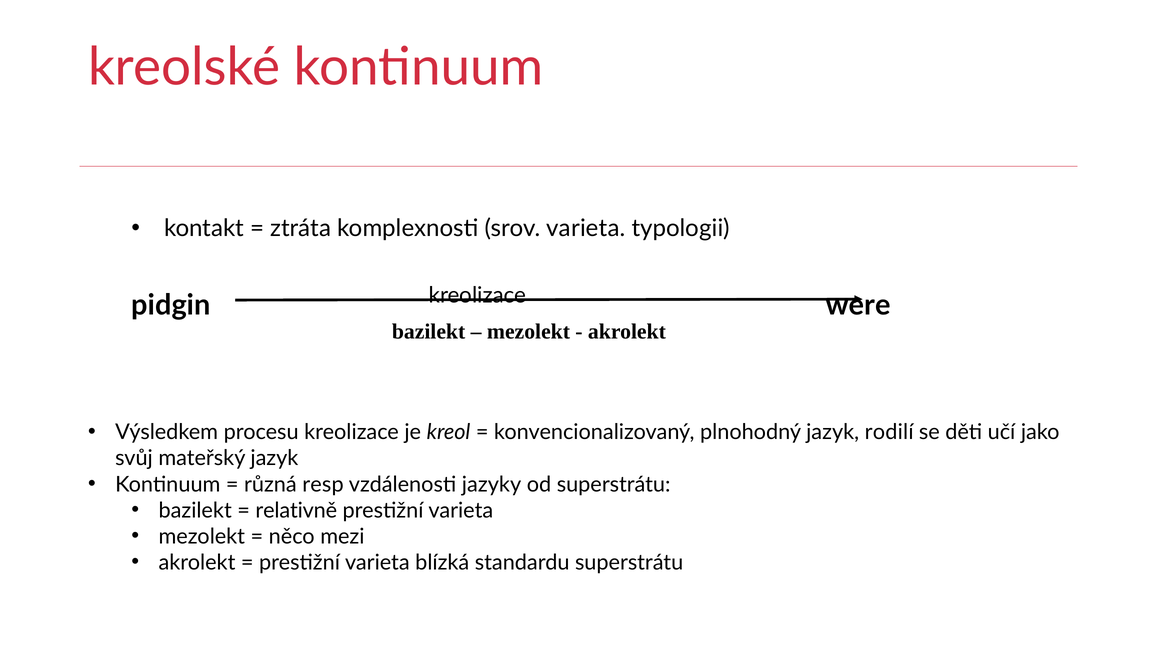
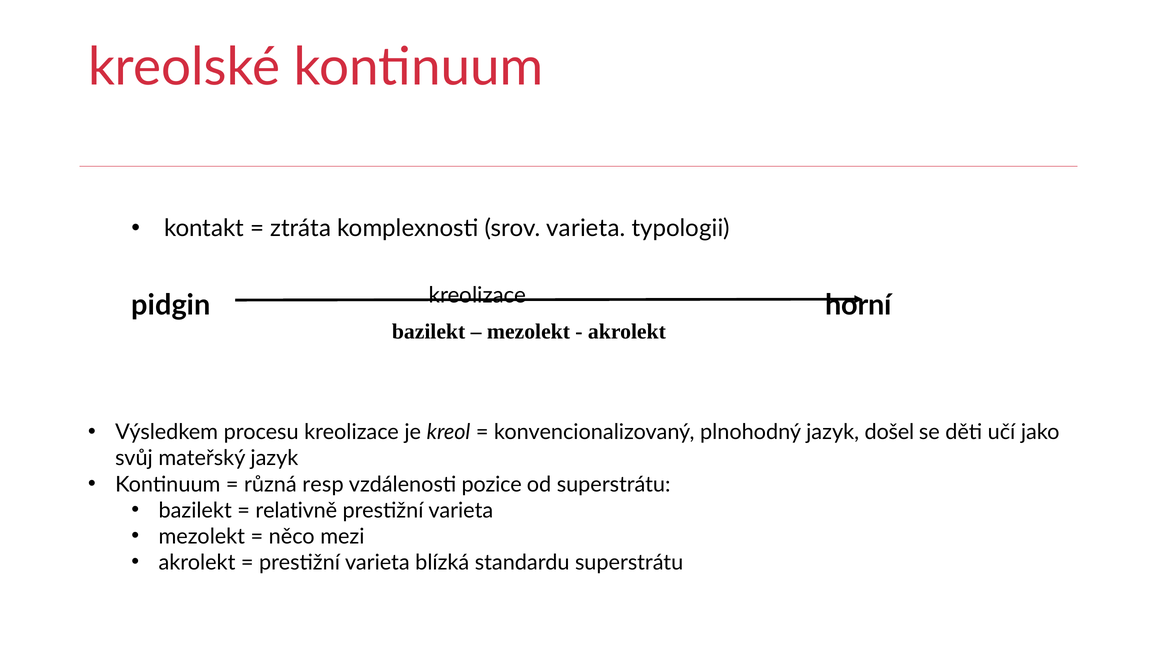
were: were -> horní
rodilí: rodilí -> došel
jazyky: jazyky -> pozice
